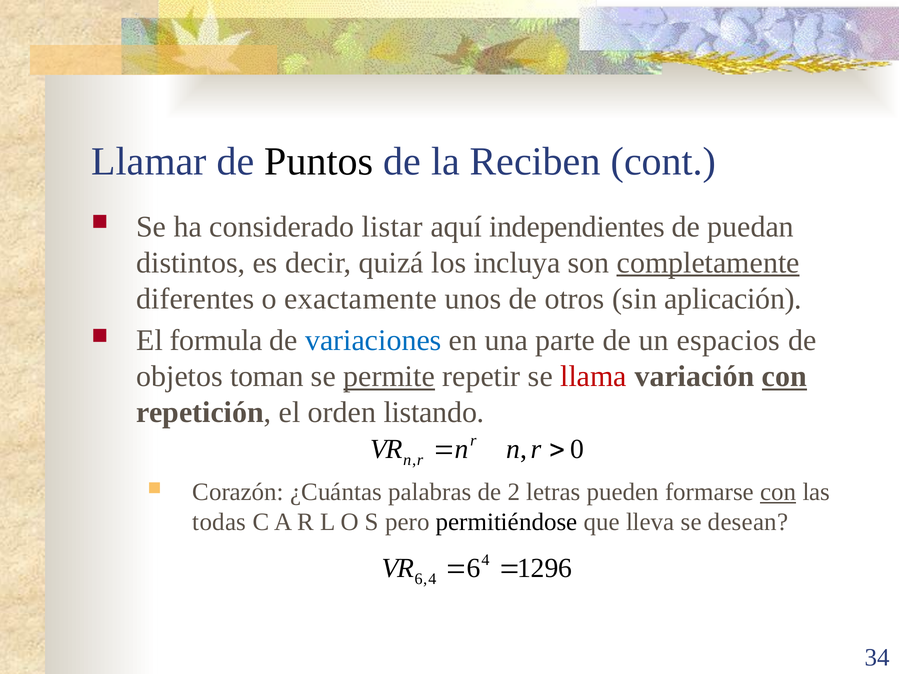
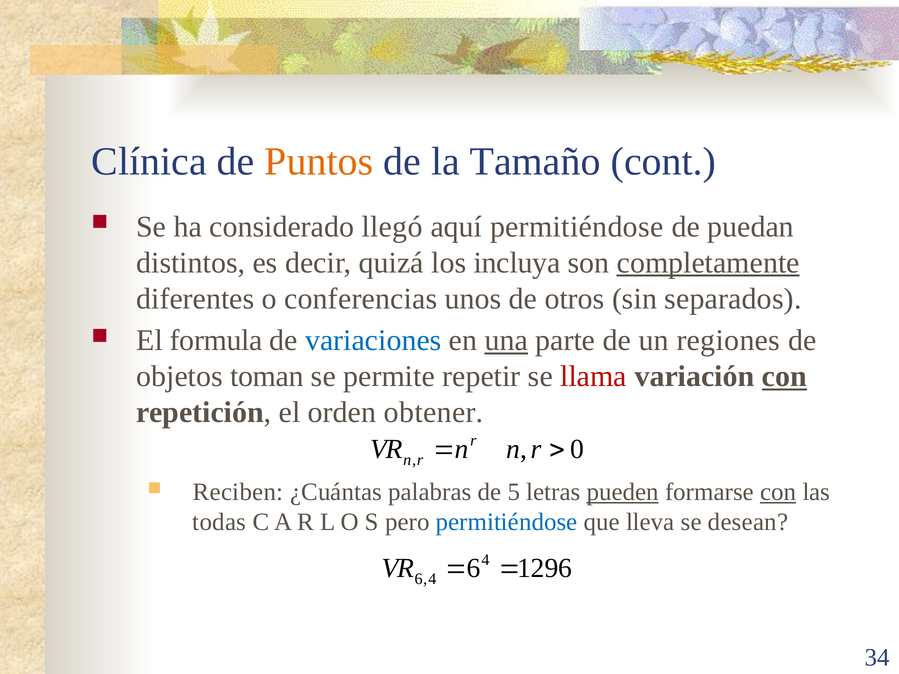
Llamar: Llamar -> Clínica
Puntos colour: black -> orange
Reciben: Reciben -> Tamaño
listar: listar -> llegó
aquí independientes: independientes -> permitiéndose
exactamente: exactamente -> conferencias
aplicación: aplicación -> separados
una underline: none -> present
espacios: espacios -> regiones
permite underline: present -> none
listando: listando -> obtener
Corazón: Corazón -> Reciben
2: 2 -> 5
pueden underline: none -> present
permitiéndose at (507, 522) colour: black -> blue
